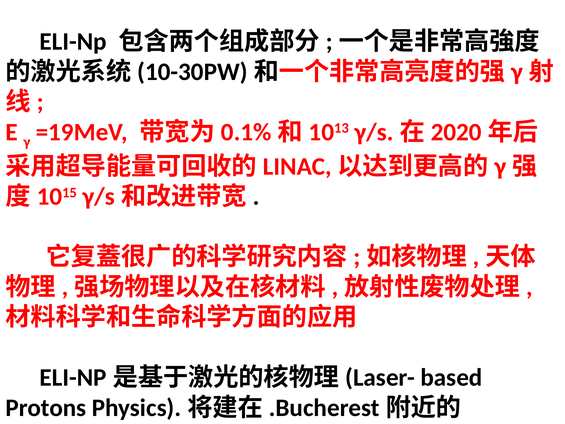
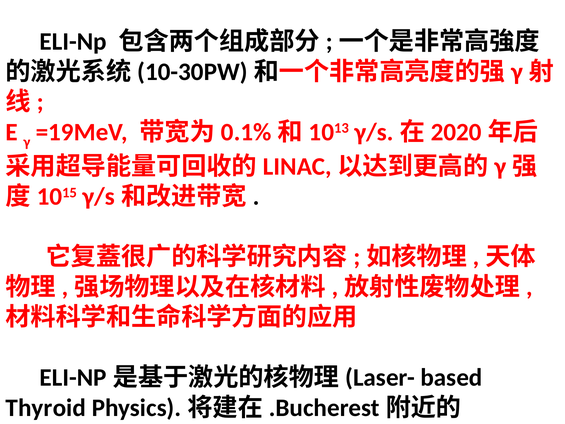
Protons: Protons -> Thyroid
